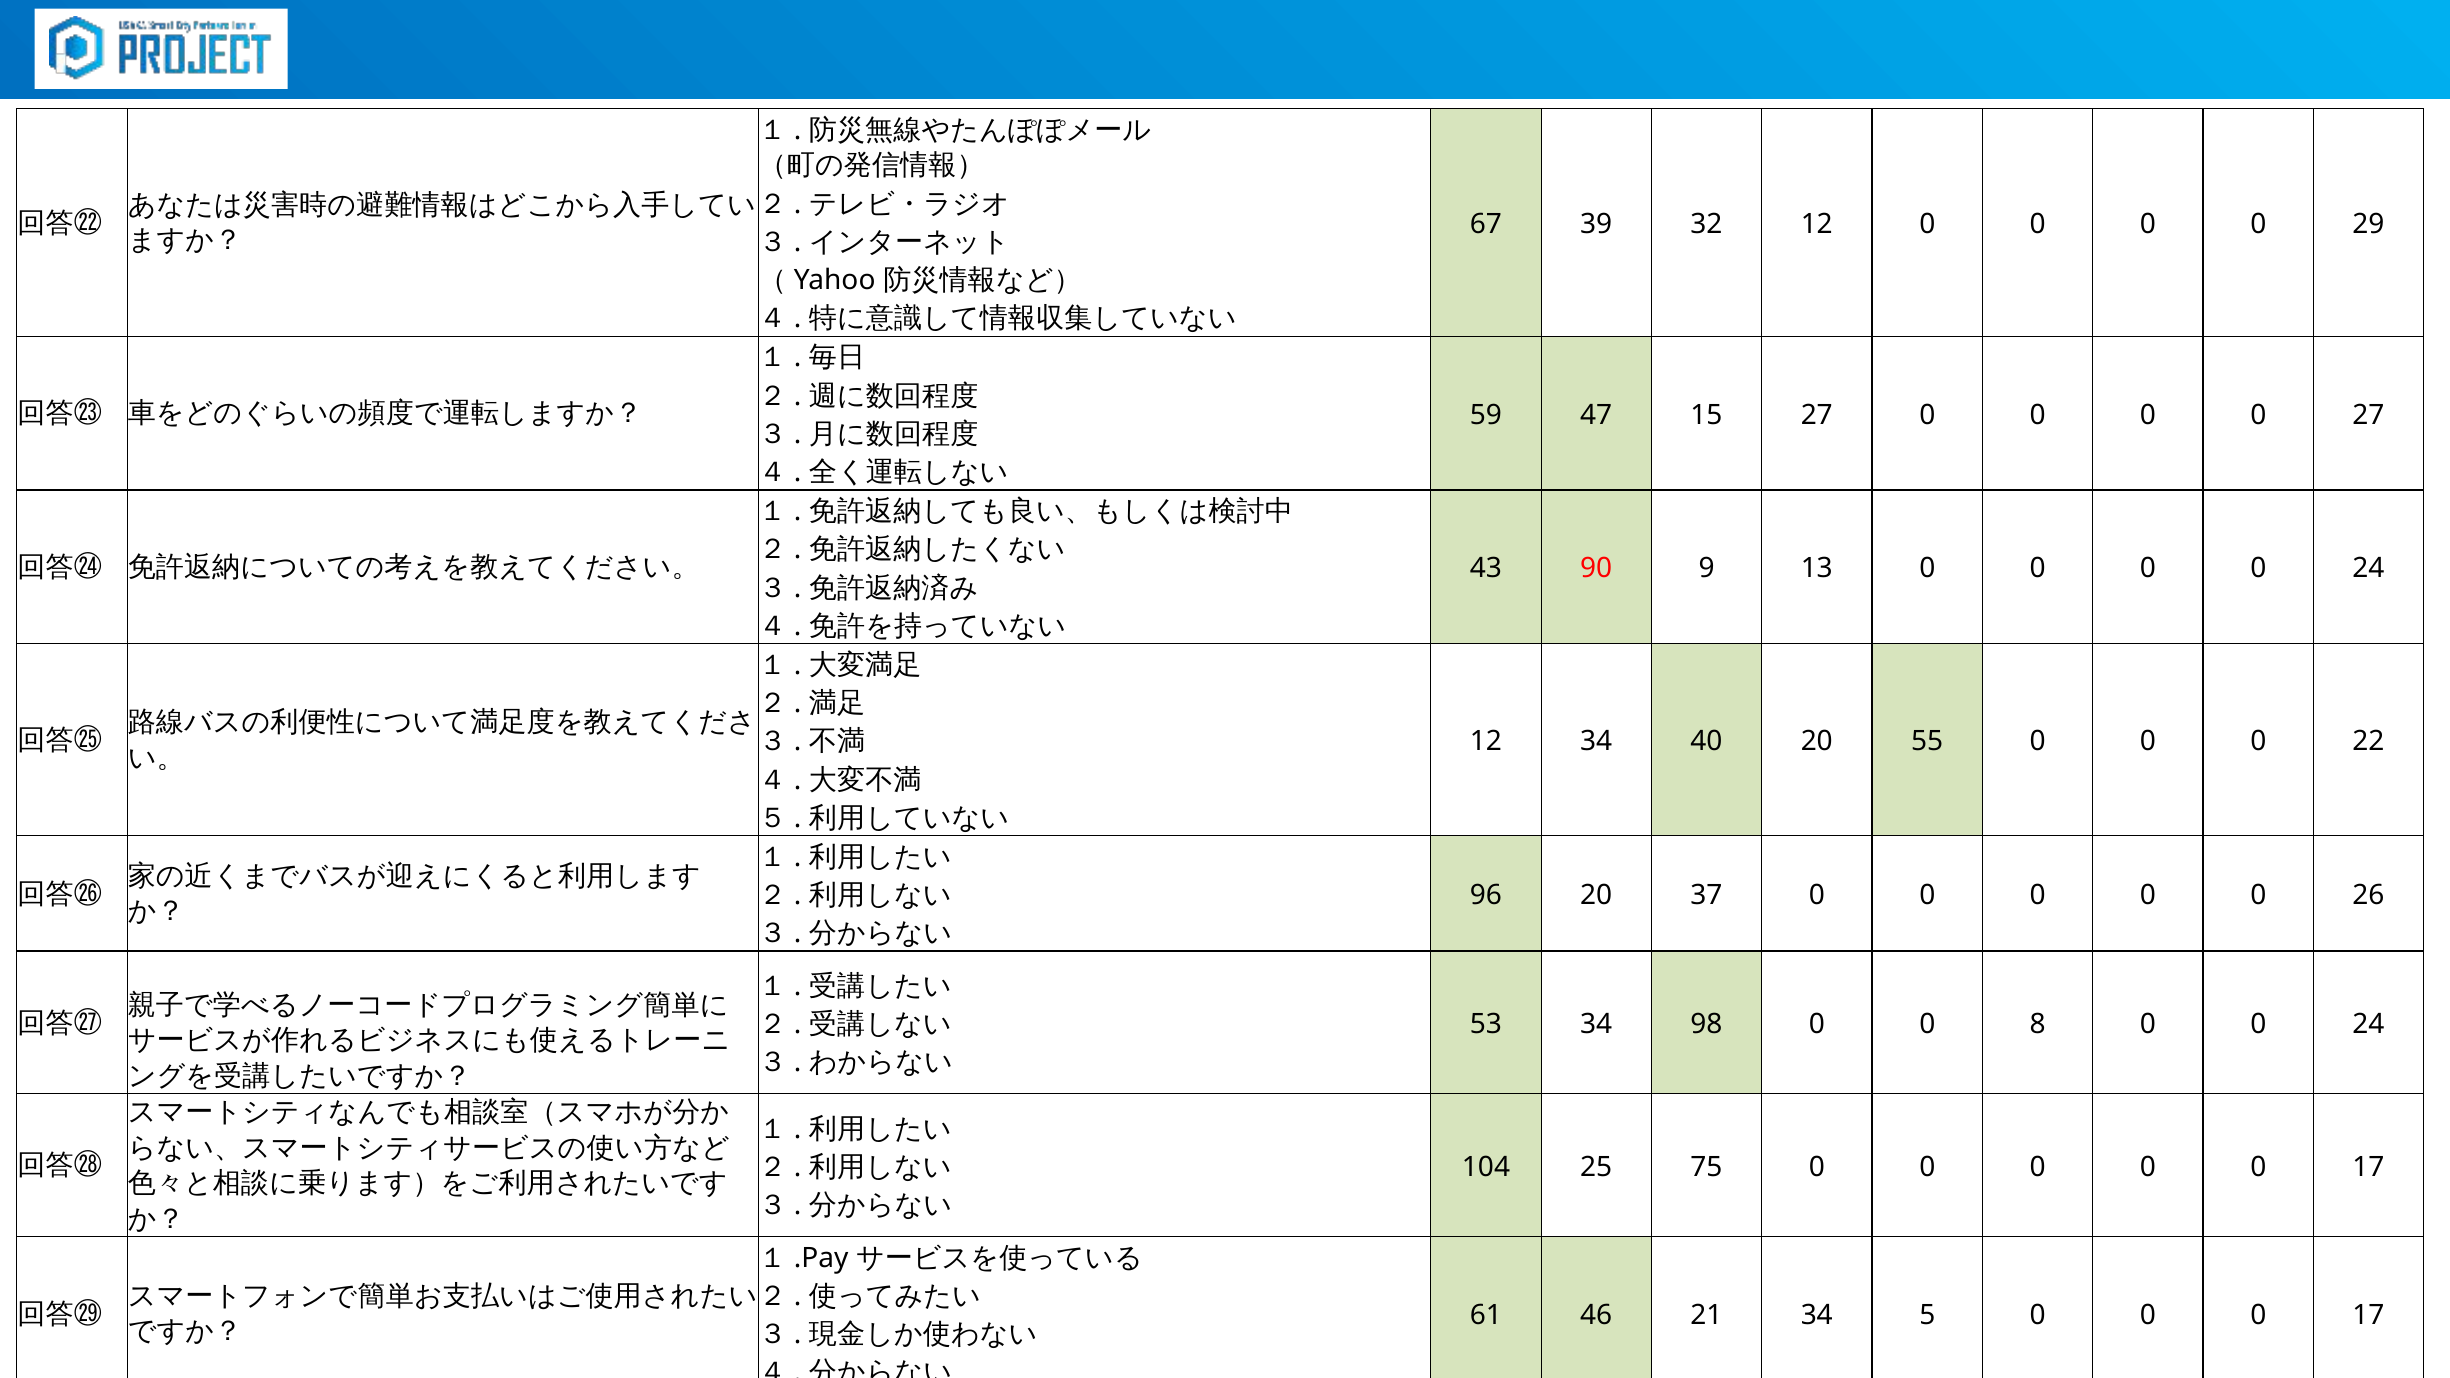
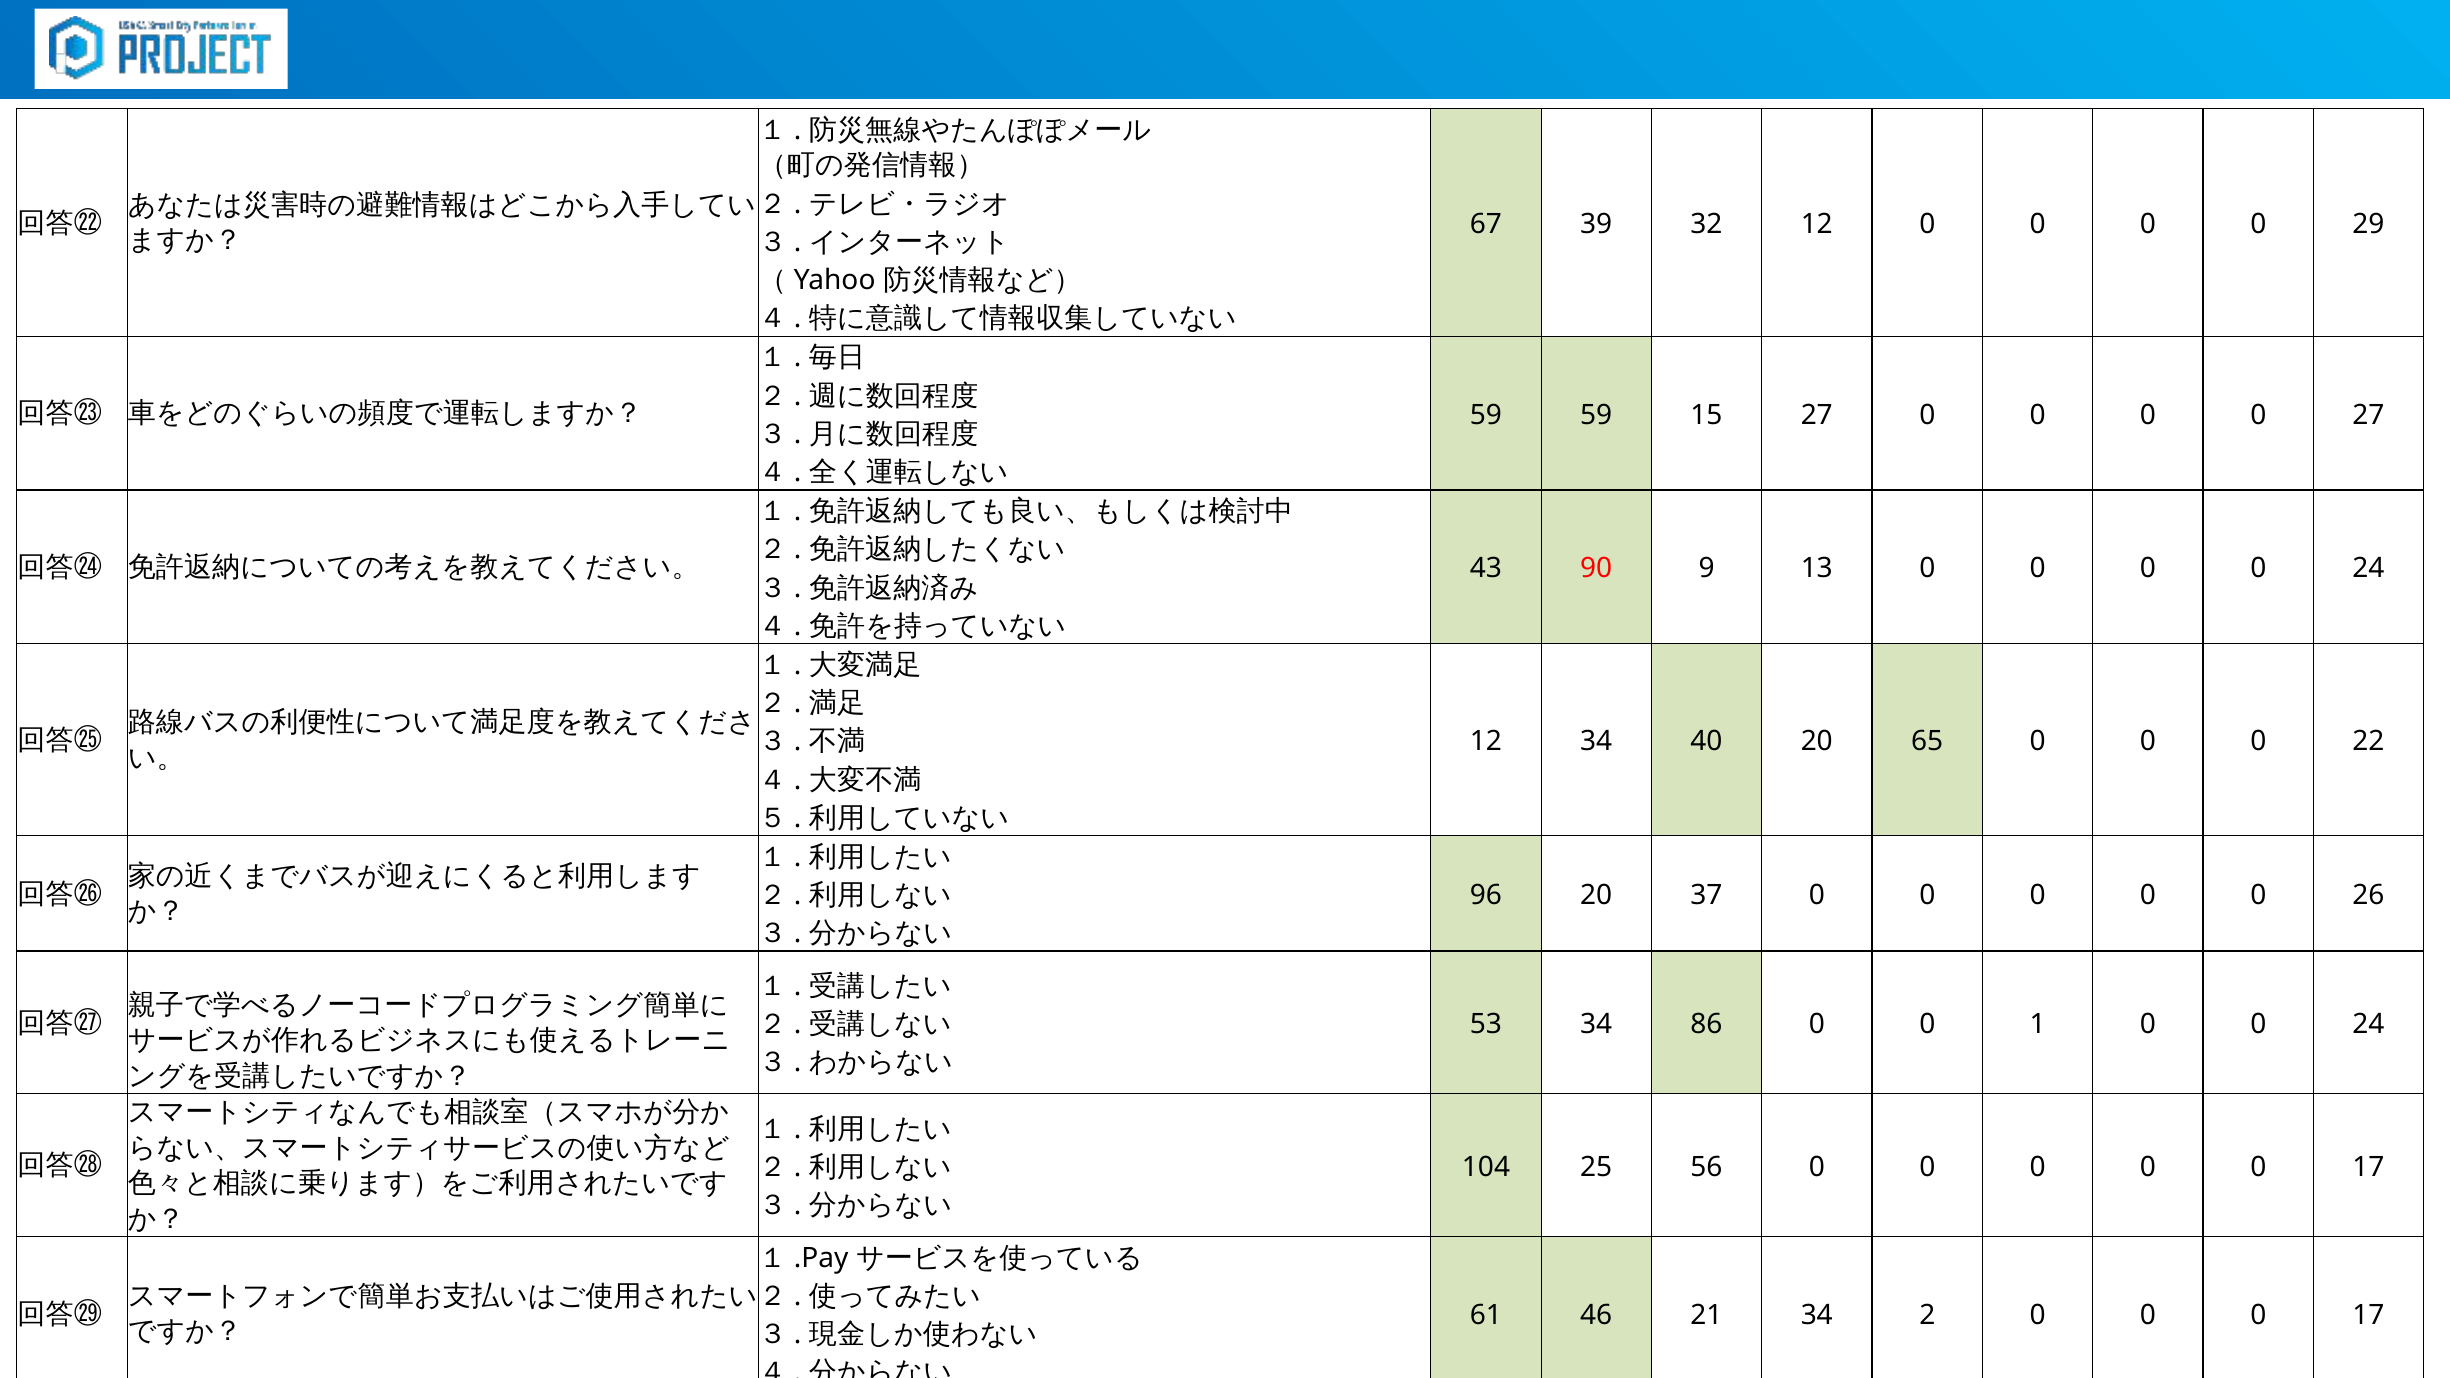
59 47: 47 -> 59
55: 55 -> 65
98: 98 -> 86
8: 8 -> 1
75: 75 -> 56
5: 5 -> 2
